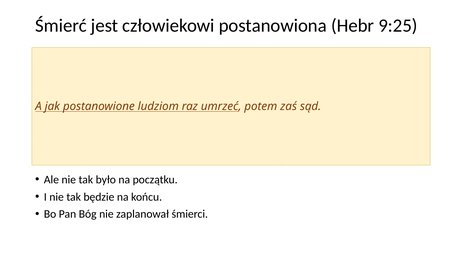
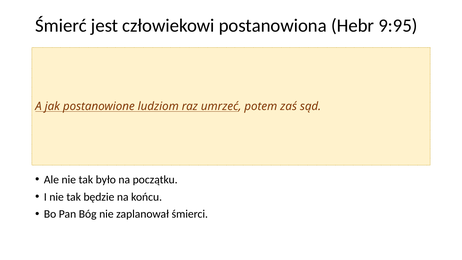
9:25: 9:25 -> 9:95
